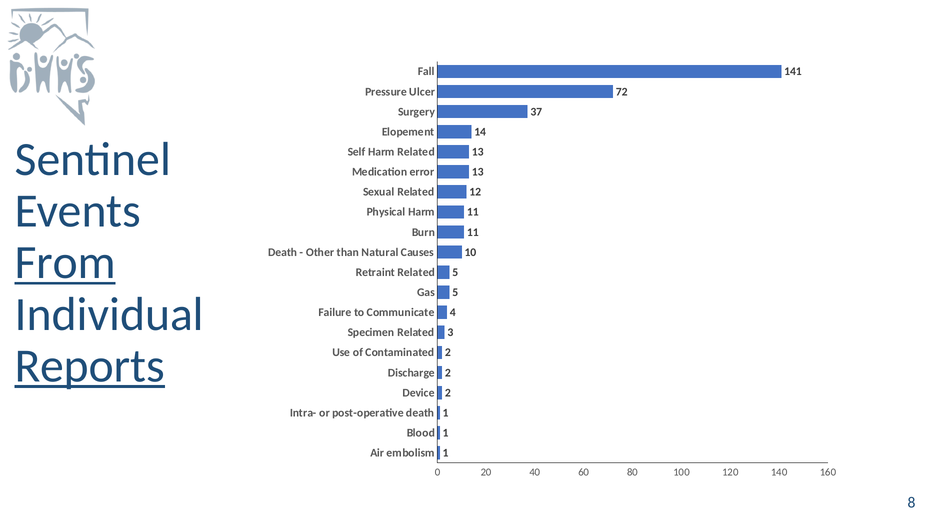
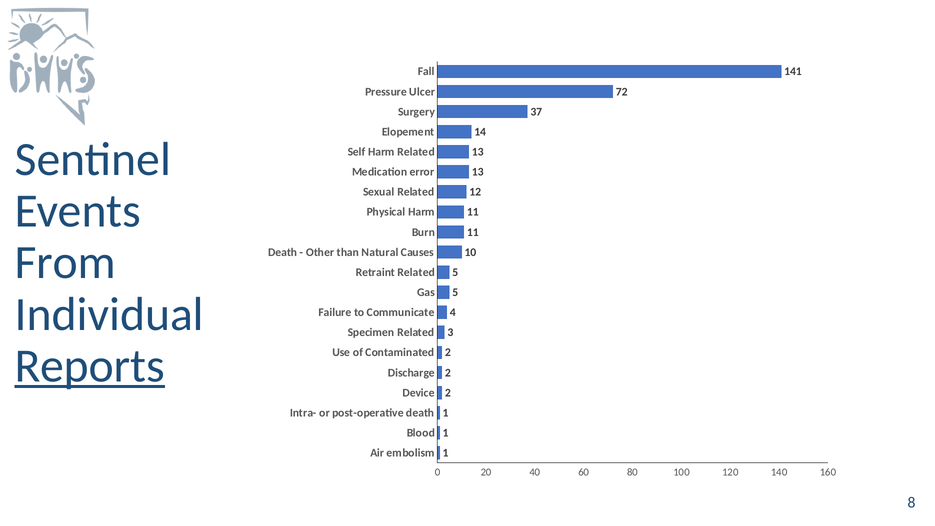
From underline: present -> none
